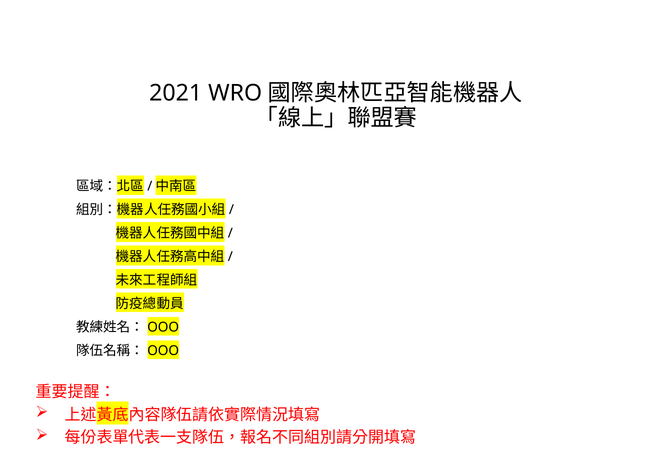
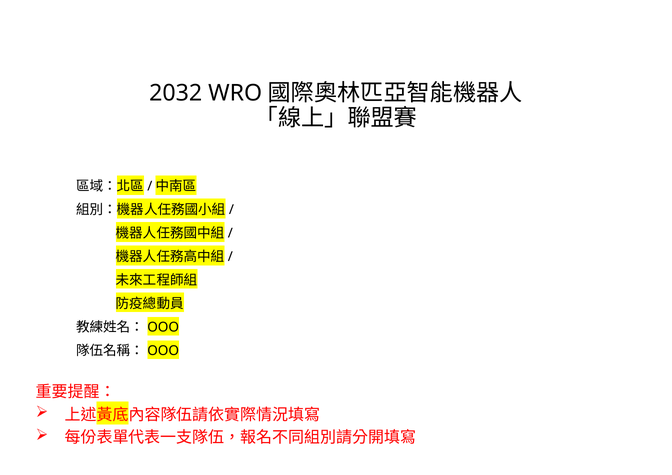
2021: 2021 -> 2032
